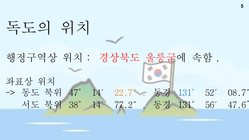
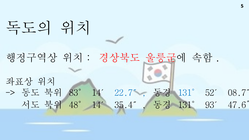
47°: 47° -> 83°
22.7″ colour: orange -> blue
38°: 38° -> 48°
77.2″: 77.2″ -> 35.4″
56′: 56′ -> 93′
